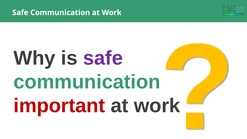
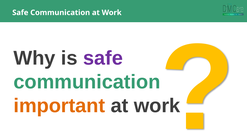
important colour: red -> orange
